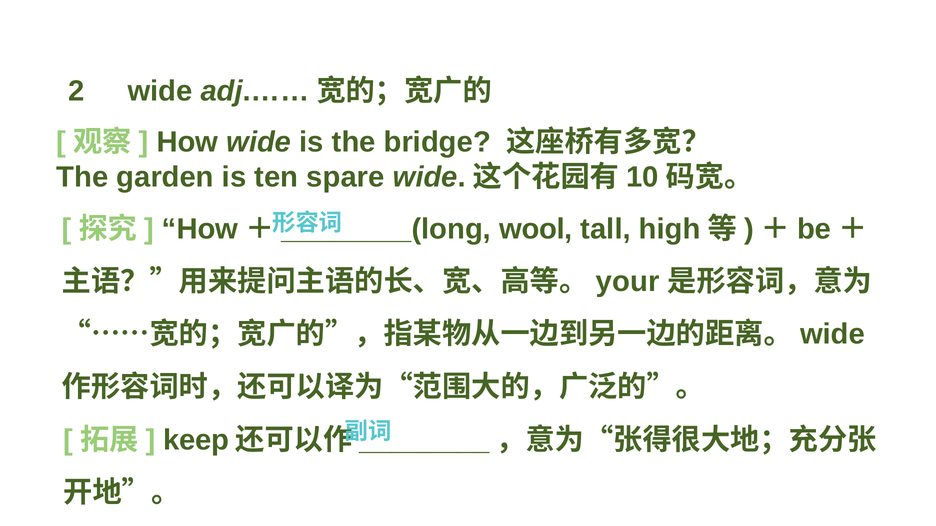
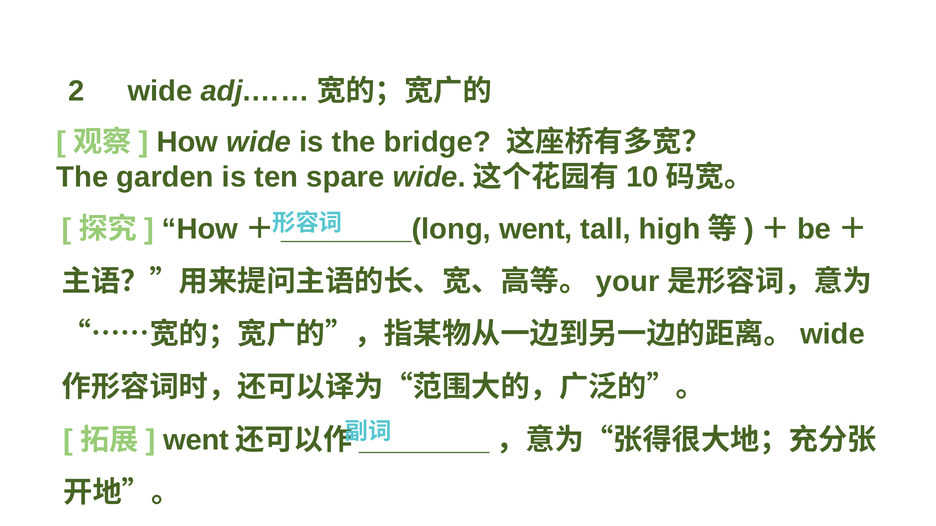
wool at (536, 229): wool -> went
keep at (196, 440): keep -> went
